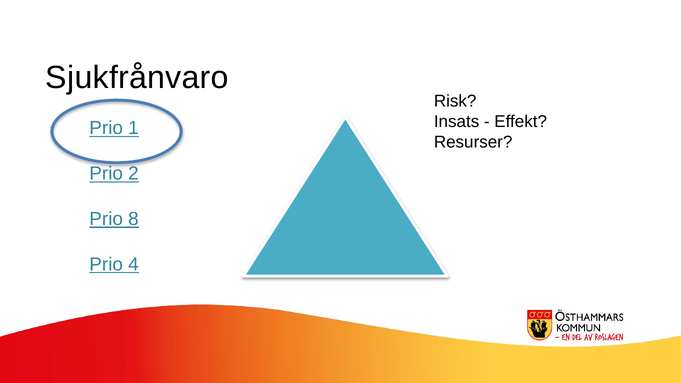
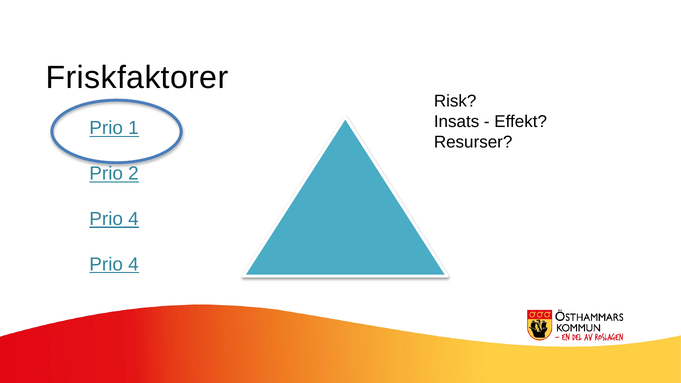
Sjukfrånvaro: Sjukfrånvaro -> Friskfaktorer
8 at (133, 219): 8 -> 4
